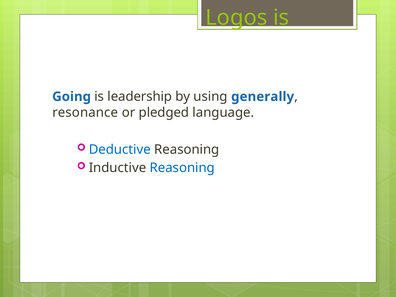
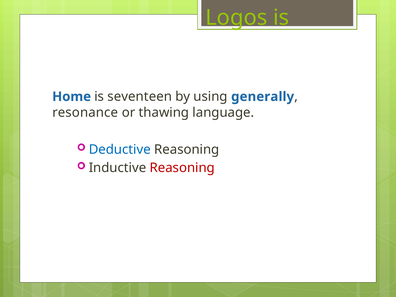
Going: Going -> Home
leadership: leadership -> seventeen
pledged: pledged -> thawing
Reasoning at (182, 168) colour: blue -> red
